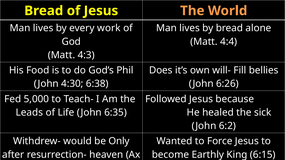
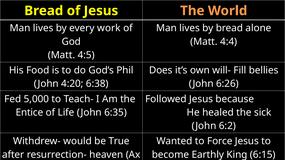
4:3: 4:3 -> 4:5
4:30: 4:30 -> 4:20
Leads: Leads -> Entice
Only: Only -> True
